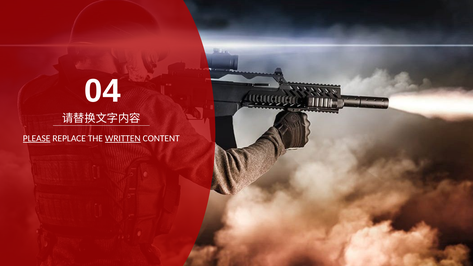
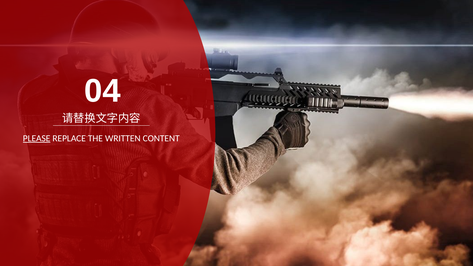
WRITTEN underline: present -> none
